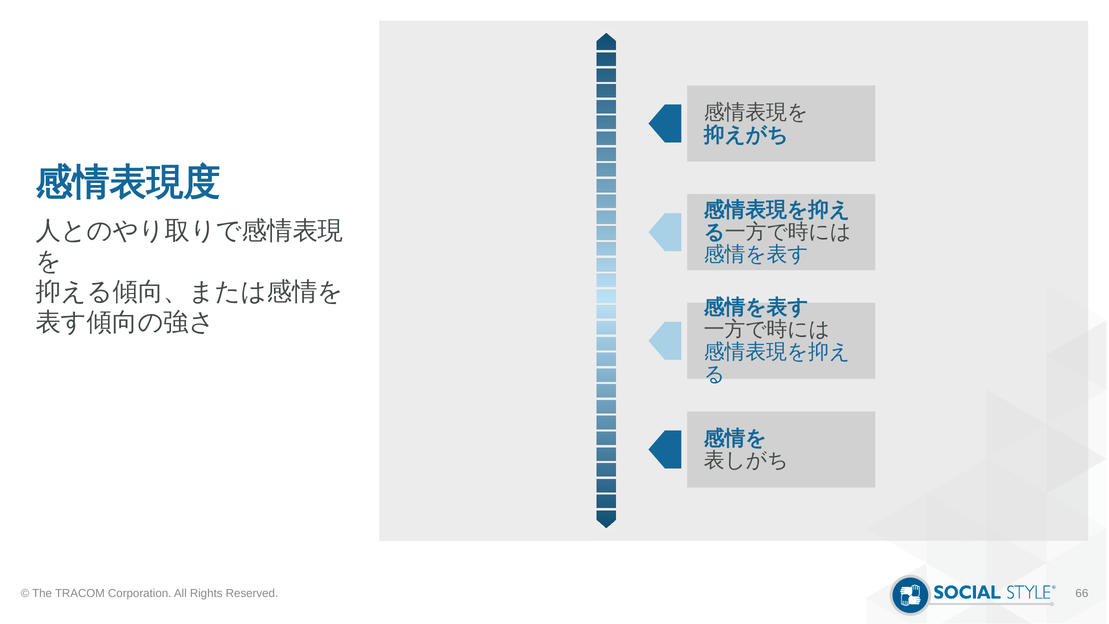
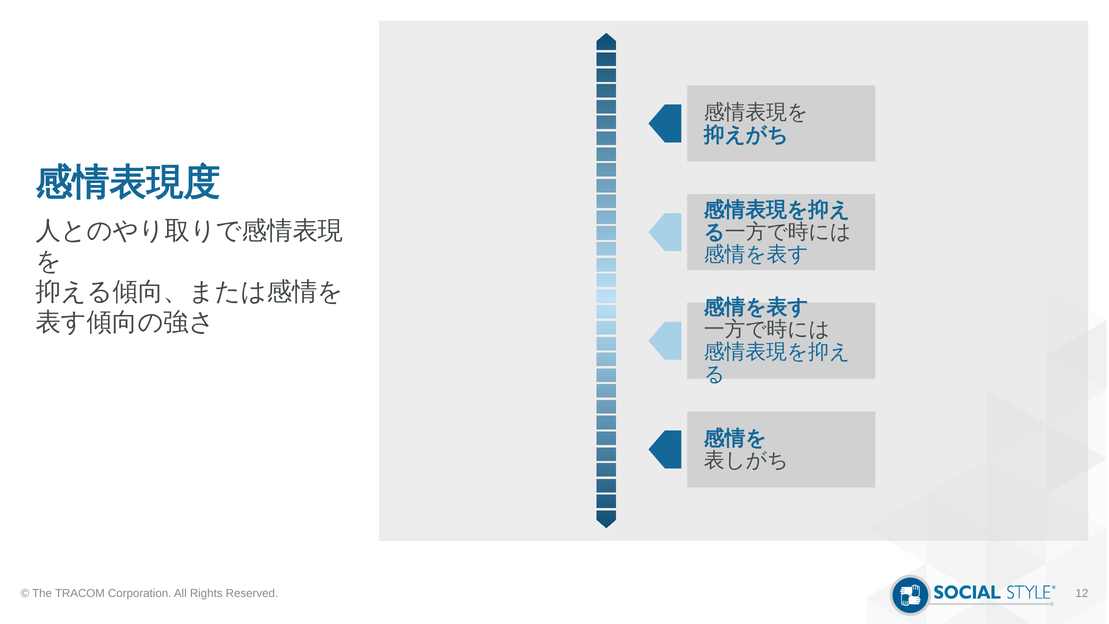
66: 66 -> 12
